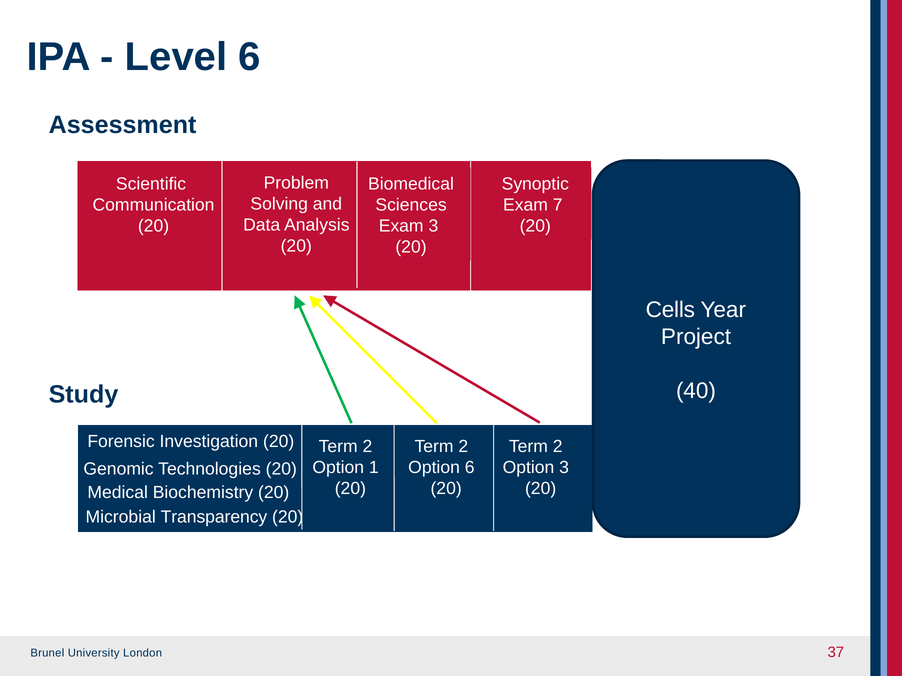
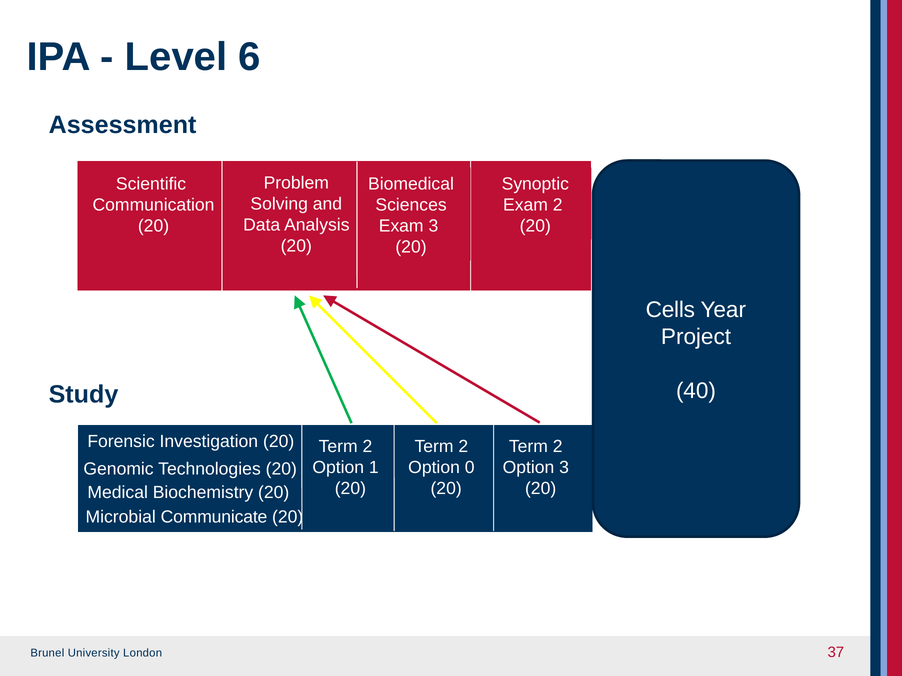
Exam 7: 7 -> 2
Option 6: 6 -> 0
Transparency: Transparency -> Communicate
